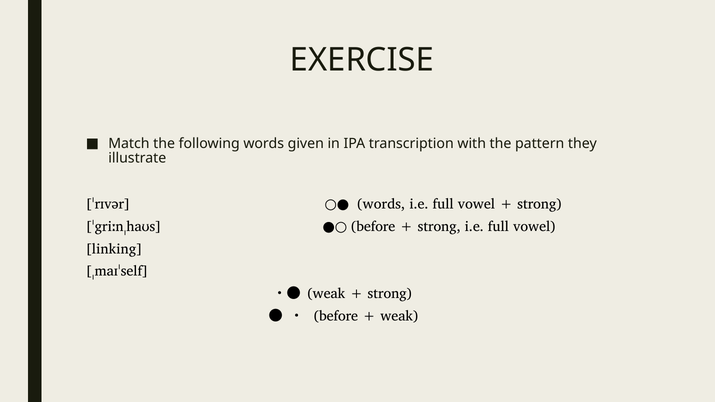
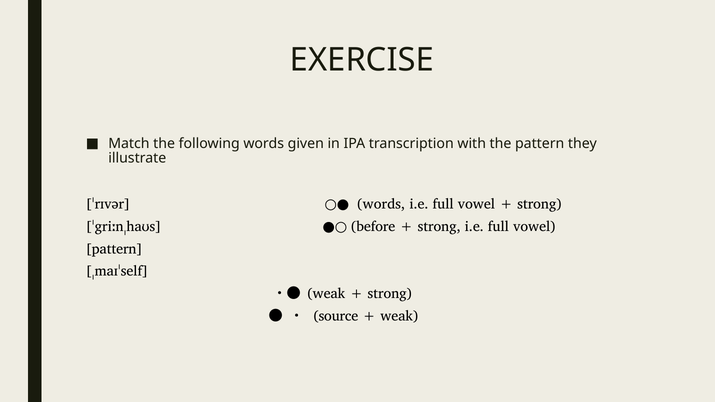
linking at (114, 249): linking -> pattern
before at (336, 316): before -> source
